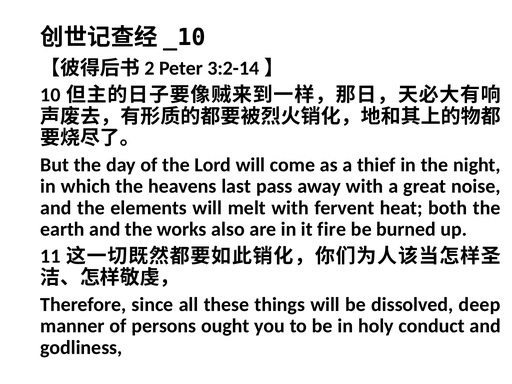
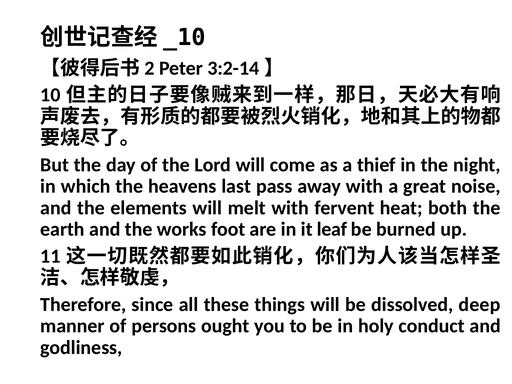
also: also -> foot
fire: fire -> leaf
